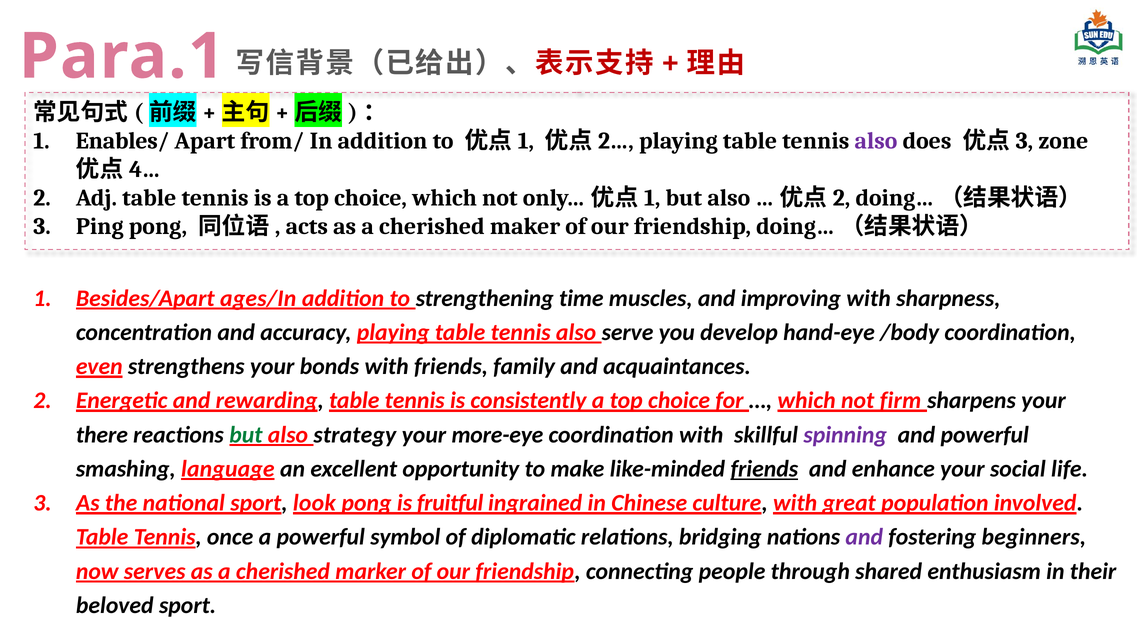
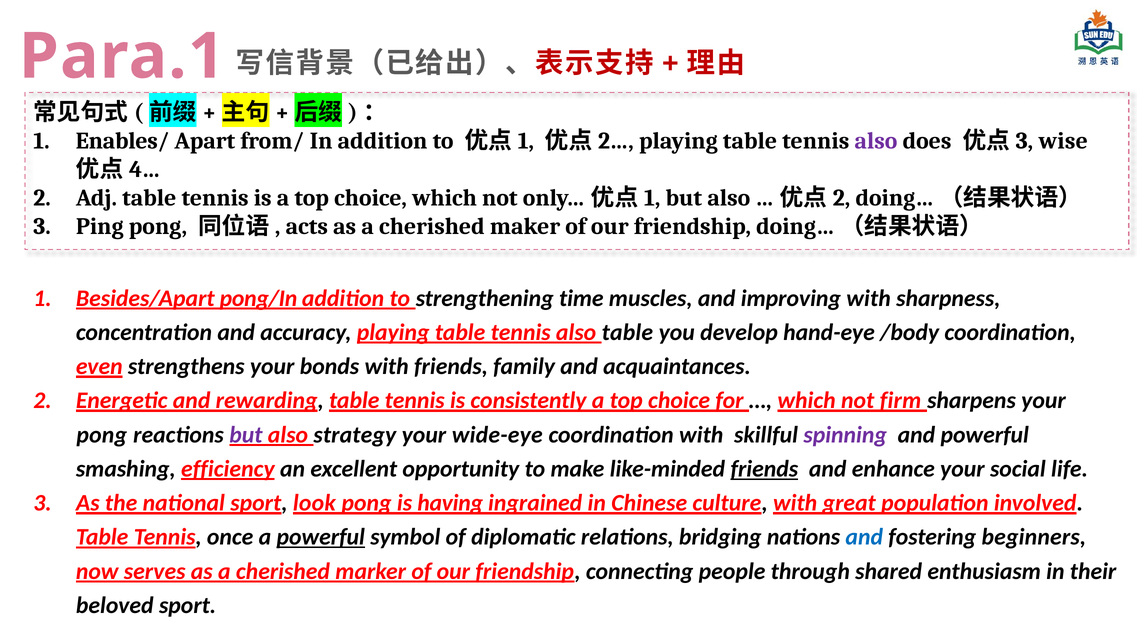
zone: zone -> wise
ages/In: ages/In -> pong/In
also serve: serve -> table
there at (102, 434): there -> pong
but at (246, 434) colour: green -> purple
more-eye: more-eye -> wide-eye
language: language -> efficiency
fruitful: fruitful -> having
powerful at (321, 537) underline: none -> present
and at (864, 537) colour: purple -> blue
